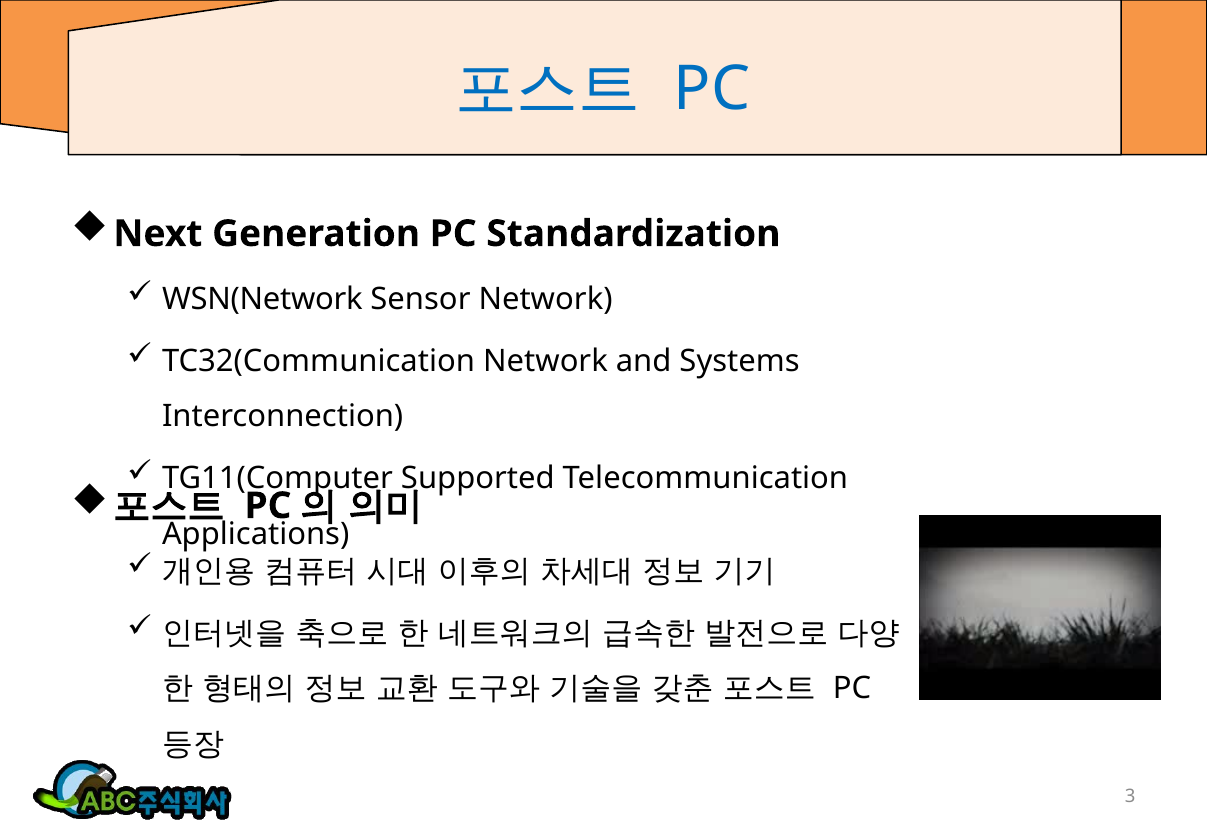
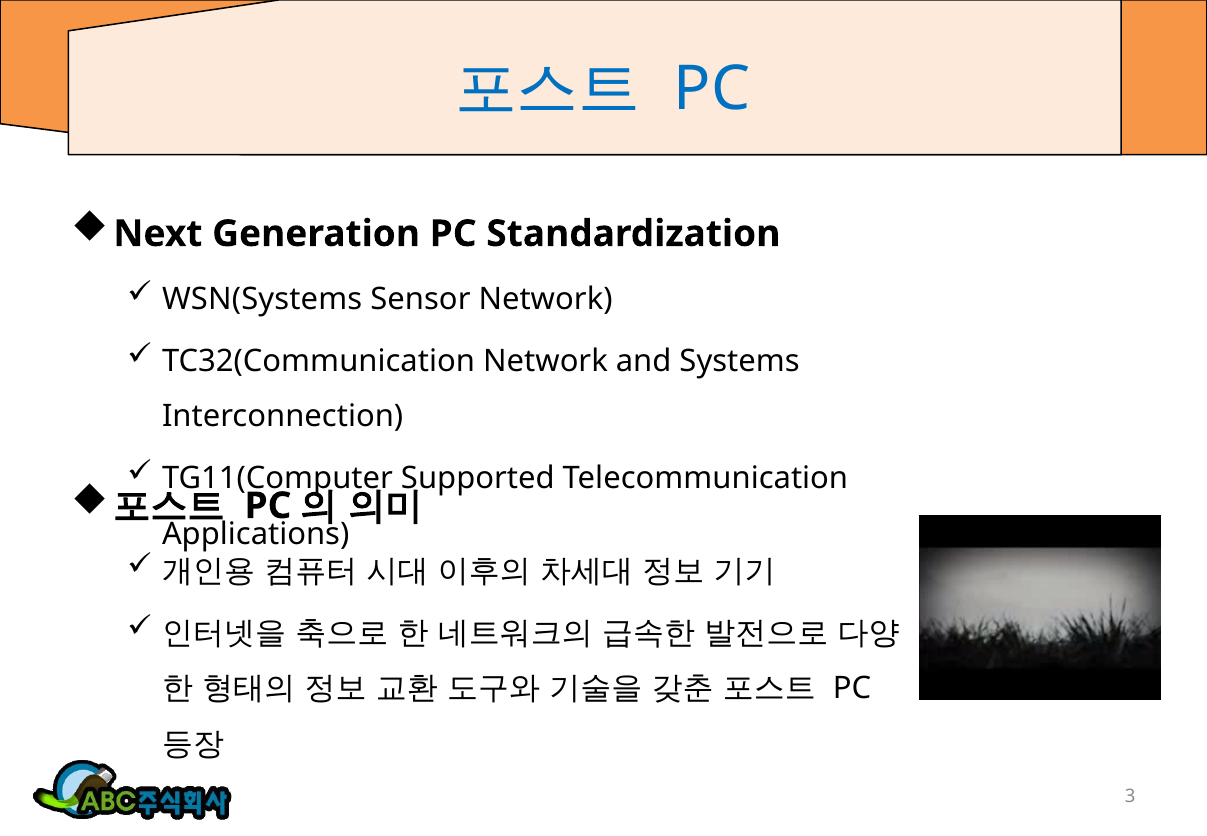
WSN(Network: WSN(Network -> WSN(Systems
